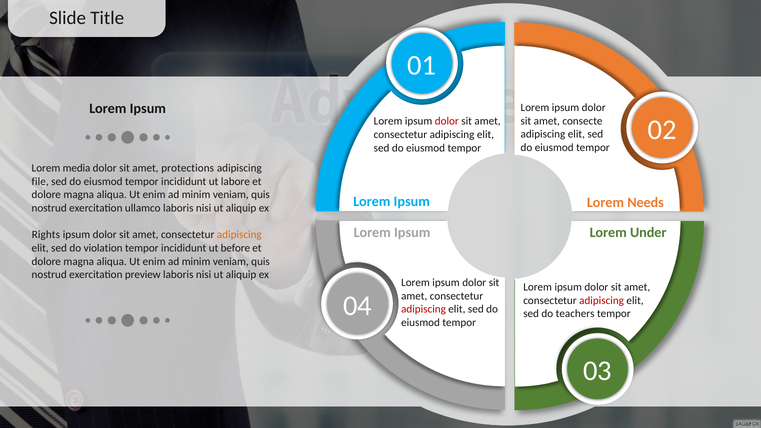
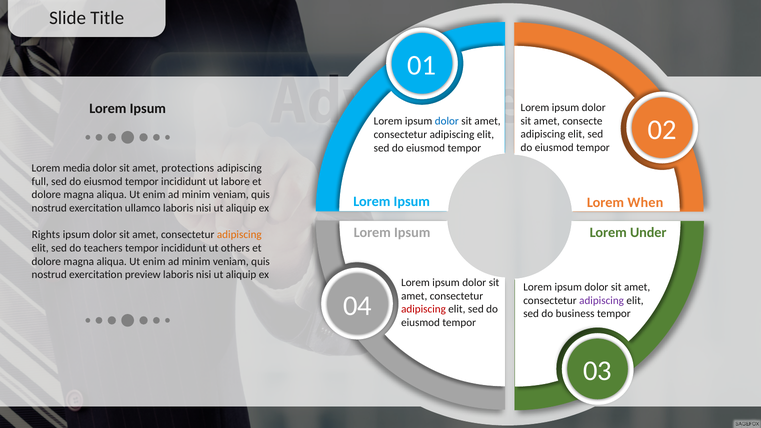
dolor at (447, 121) colour: red -> blue
file: file -> full
Needs: Needs -> When
violation: violation -> teachers
before: before -> others
adipiscing at (602, 300) colour: red -> purple
teachers: teachers -> business
